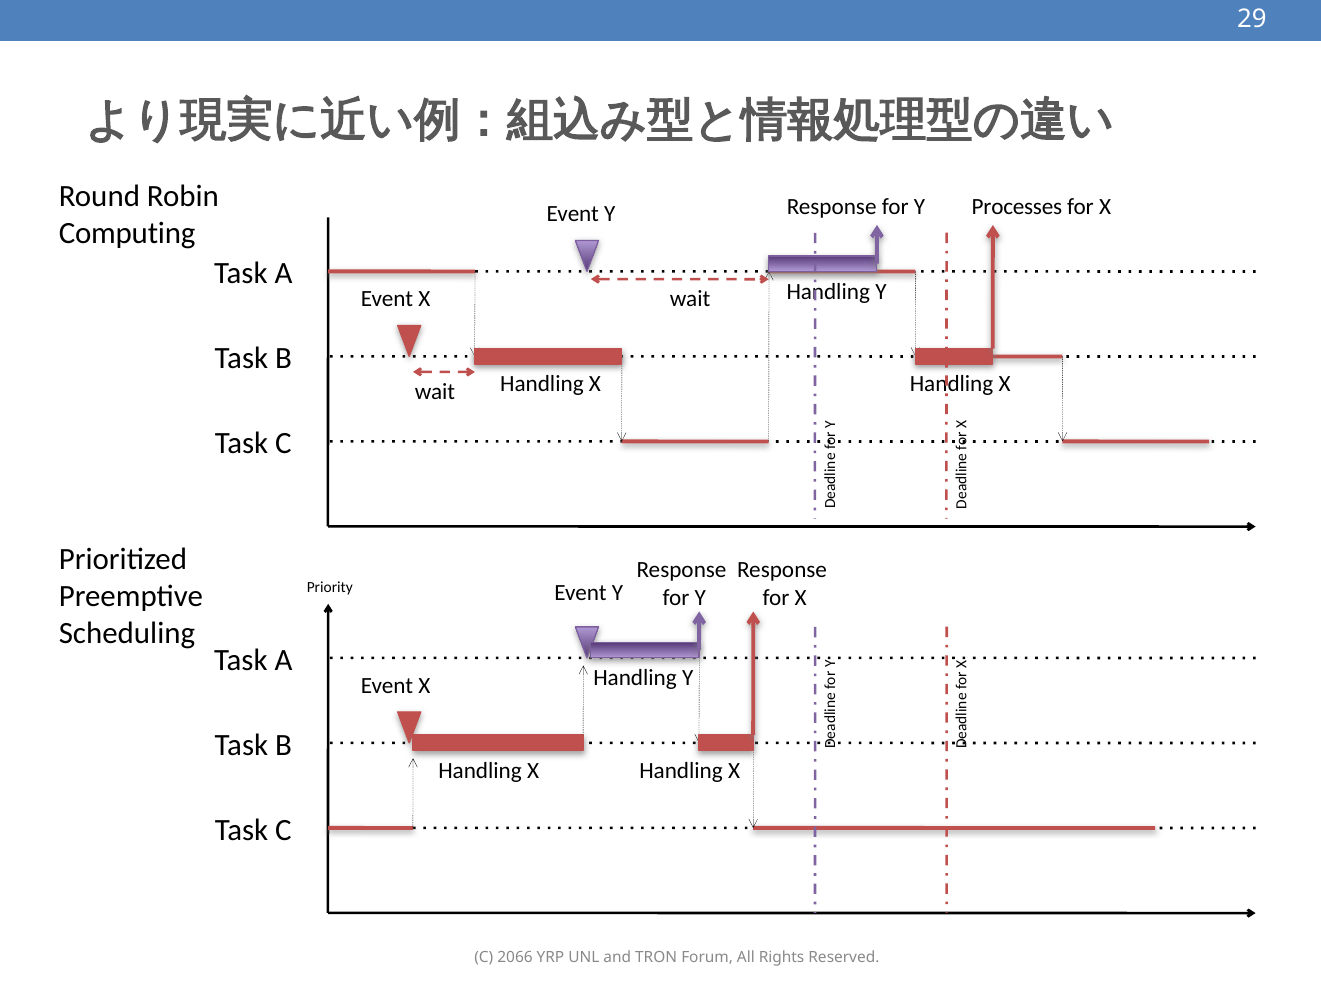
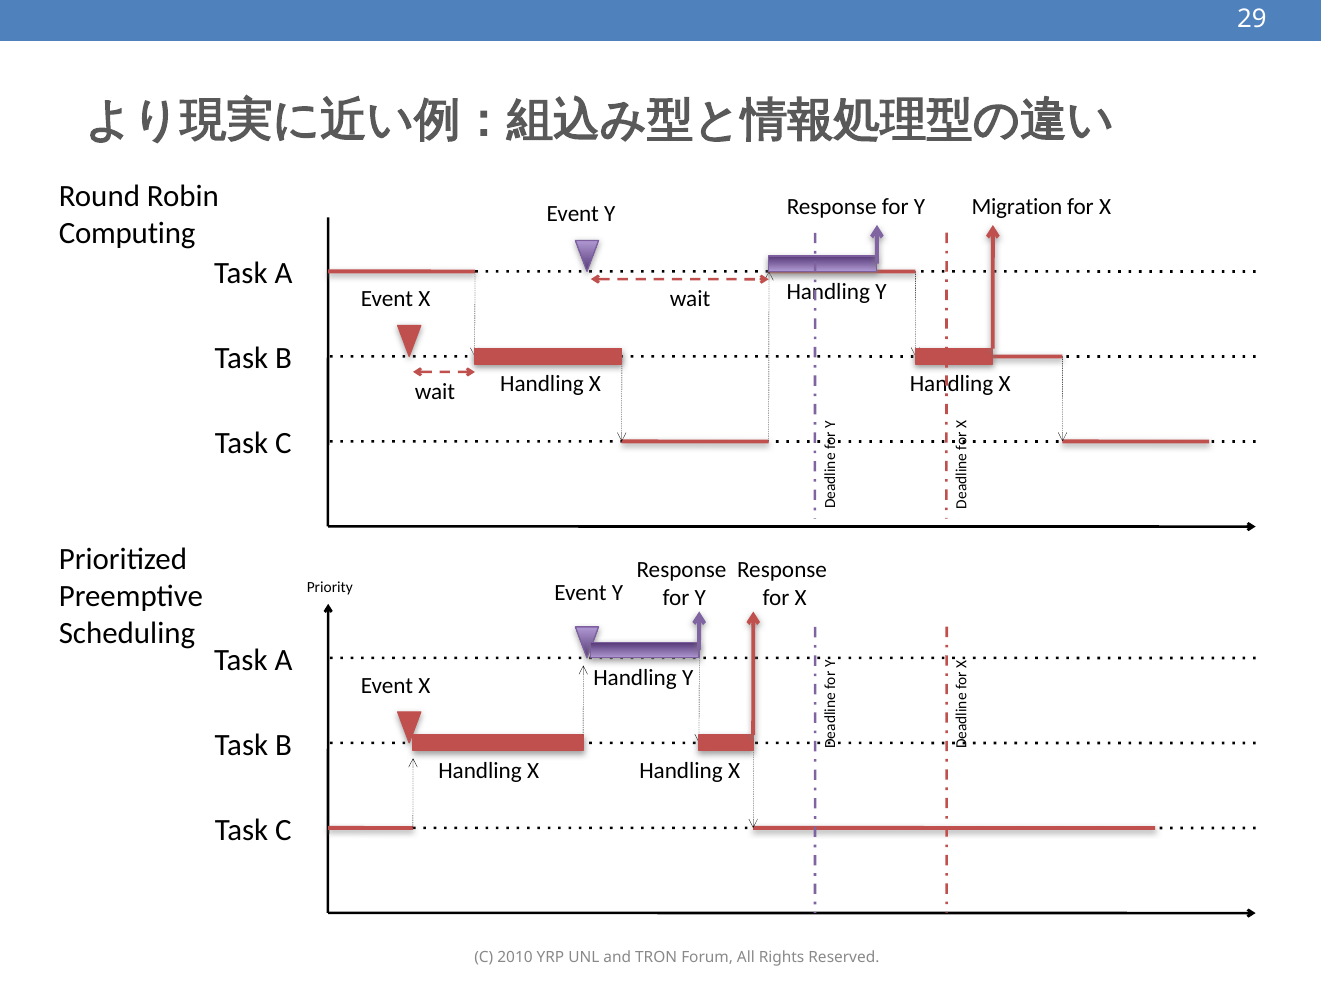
Processes: Processes -> Migration
2066: 2066 -> 2010
